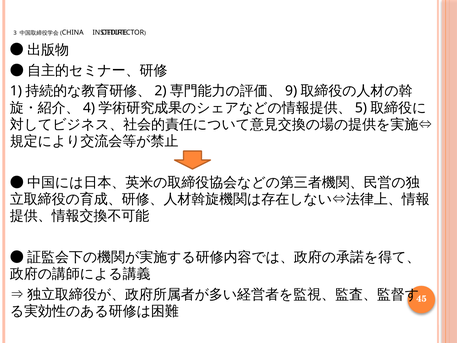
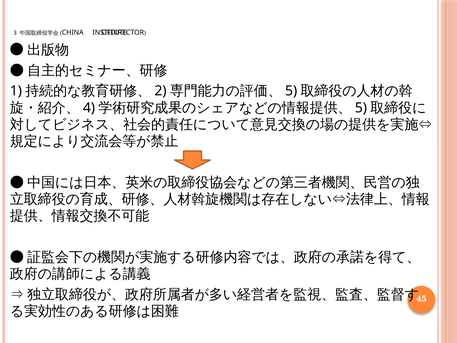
9 at (291, 91): 9 -> 5
